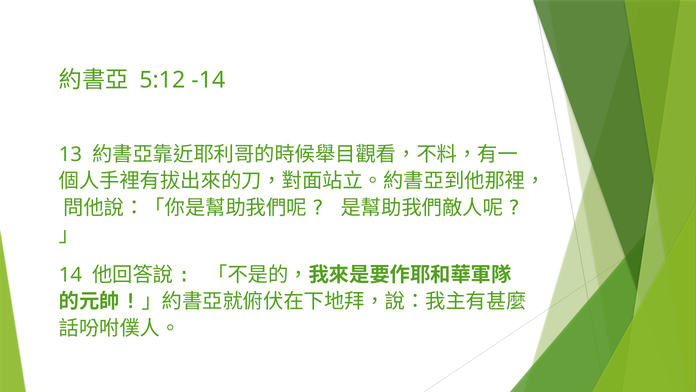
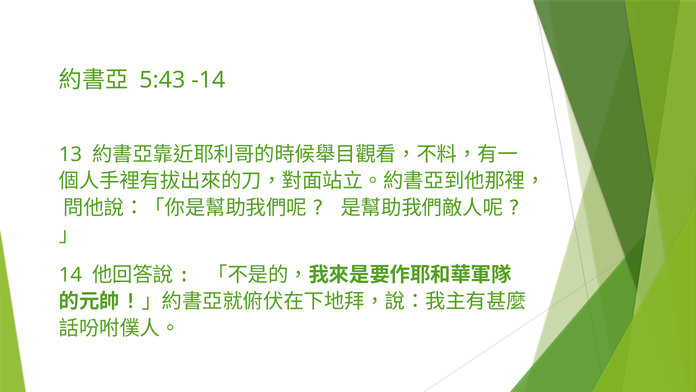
5:12: 5:12 -> 5:43
